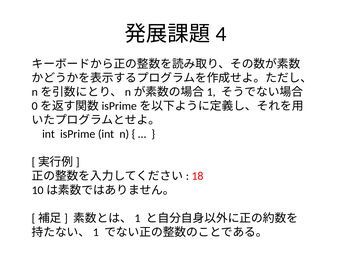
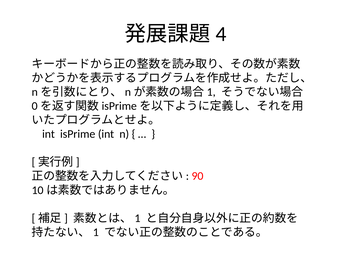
18: 18 -> 90
